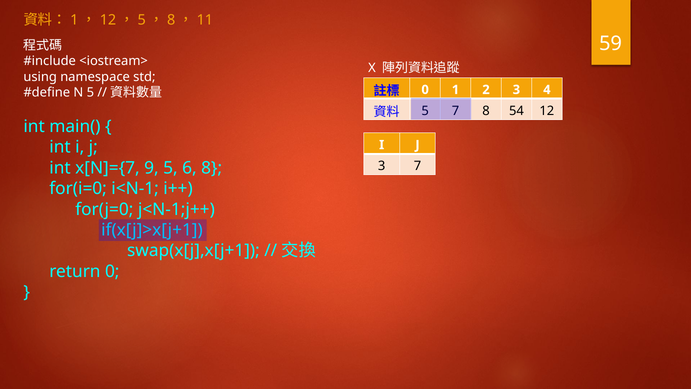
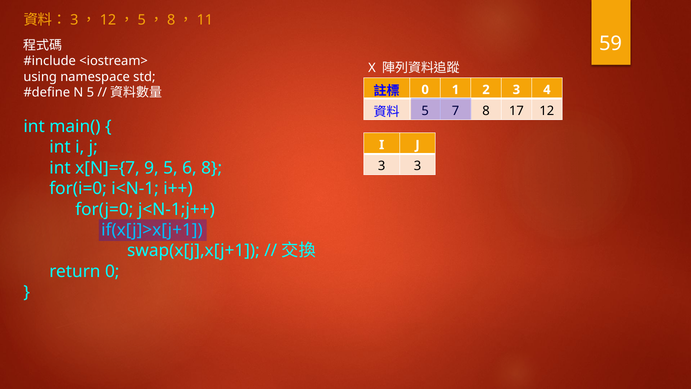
1 at (74, 20): 1 -> 3
54: 54 -> 17
3 7: 7 -> 3
